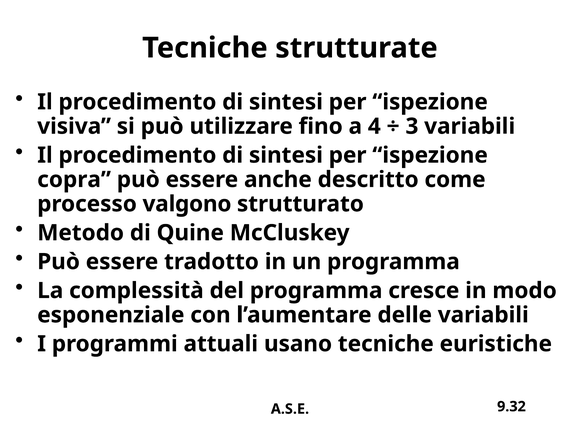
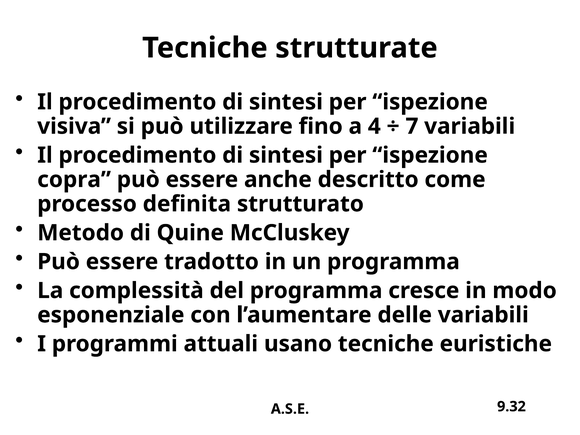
3: 3 -> 7
valgono: valgono -> definita
